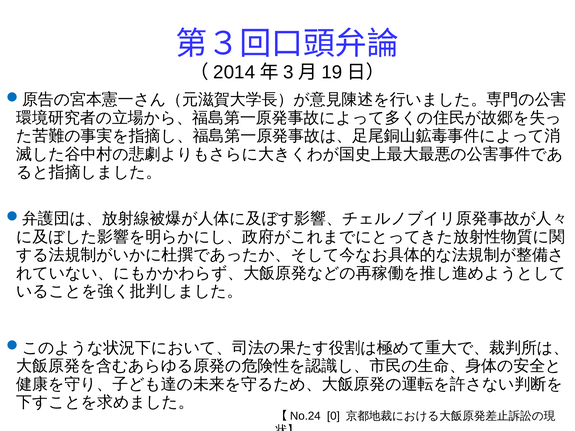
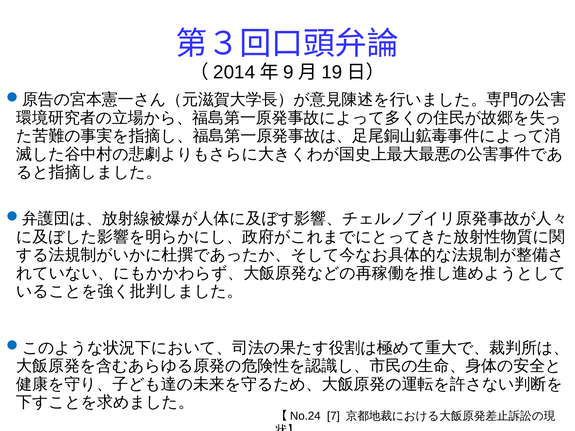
3: 3 -> 9
0: 0 -> 7
